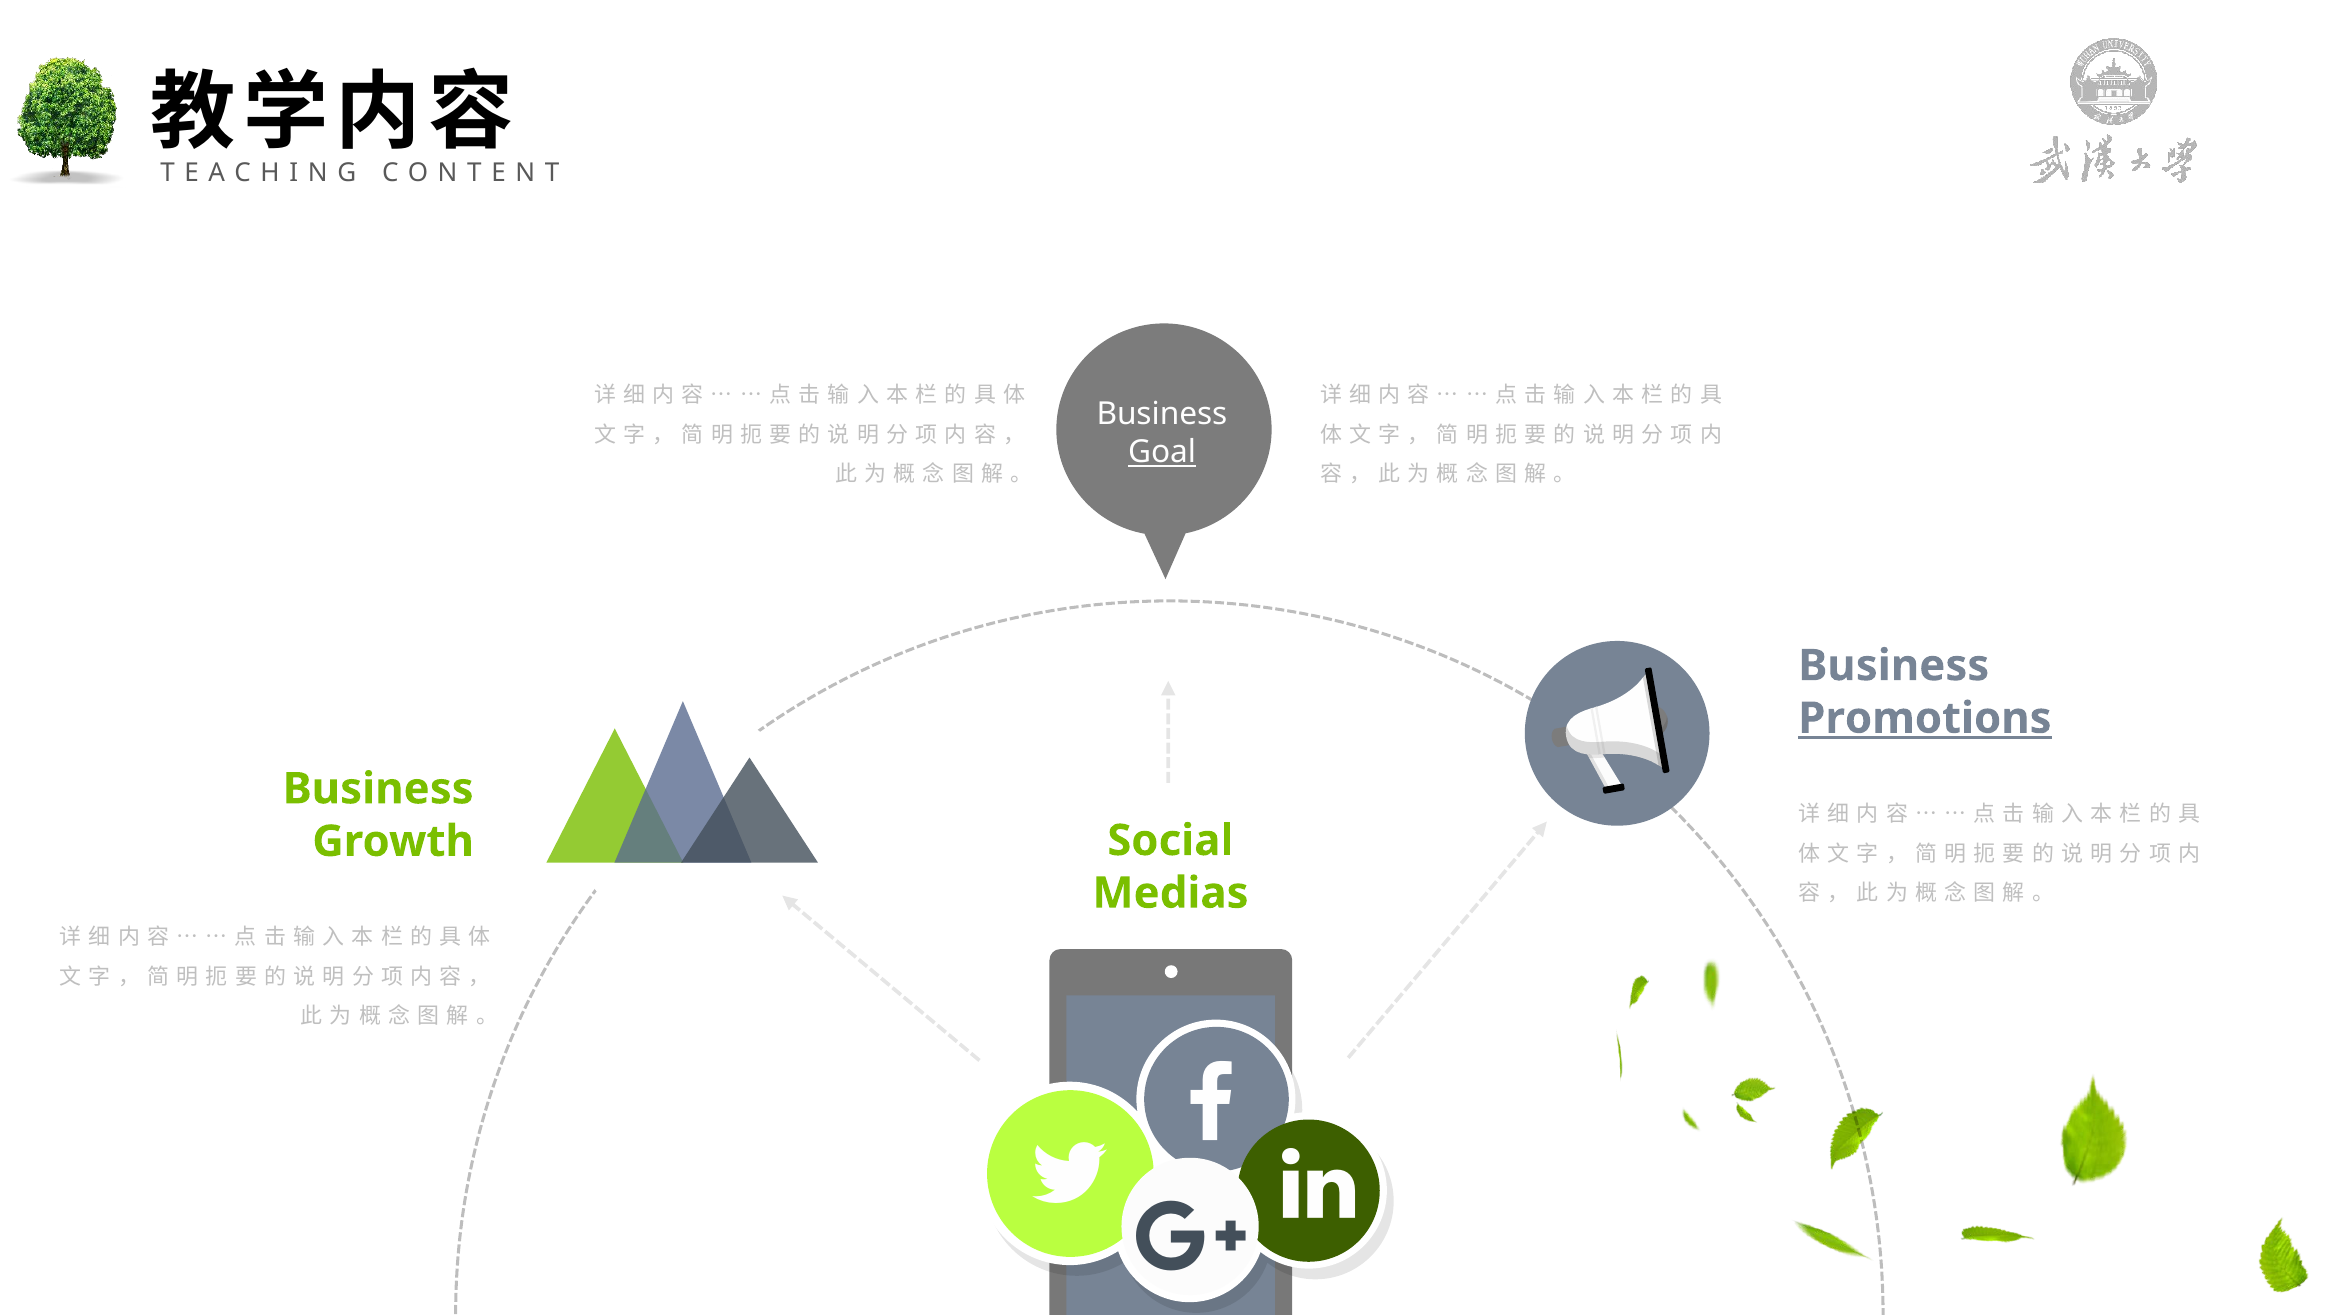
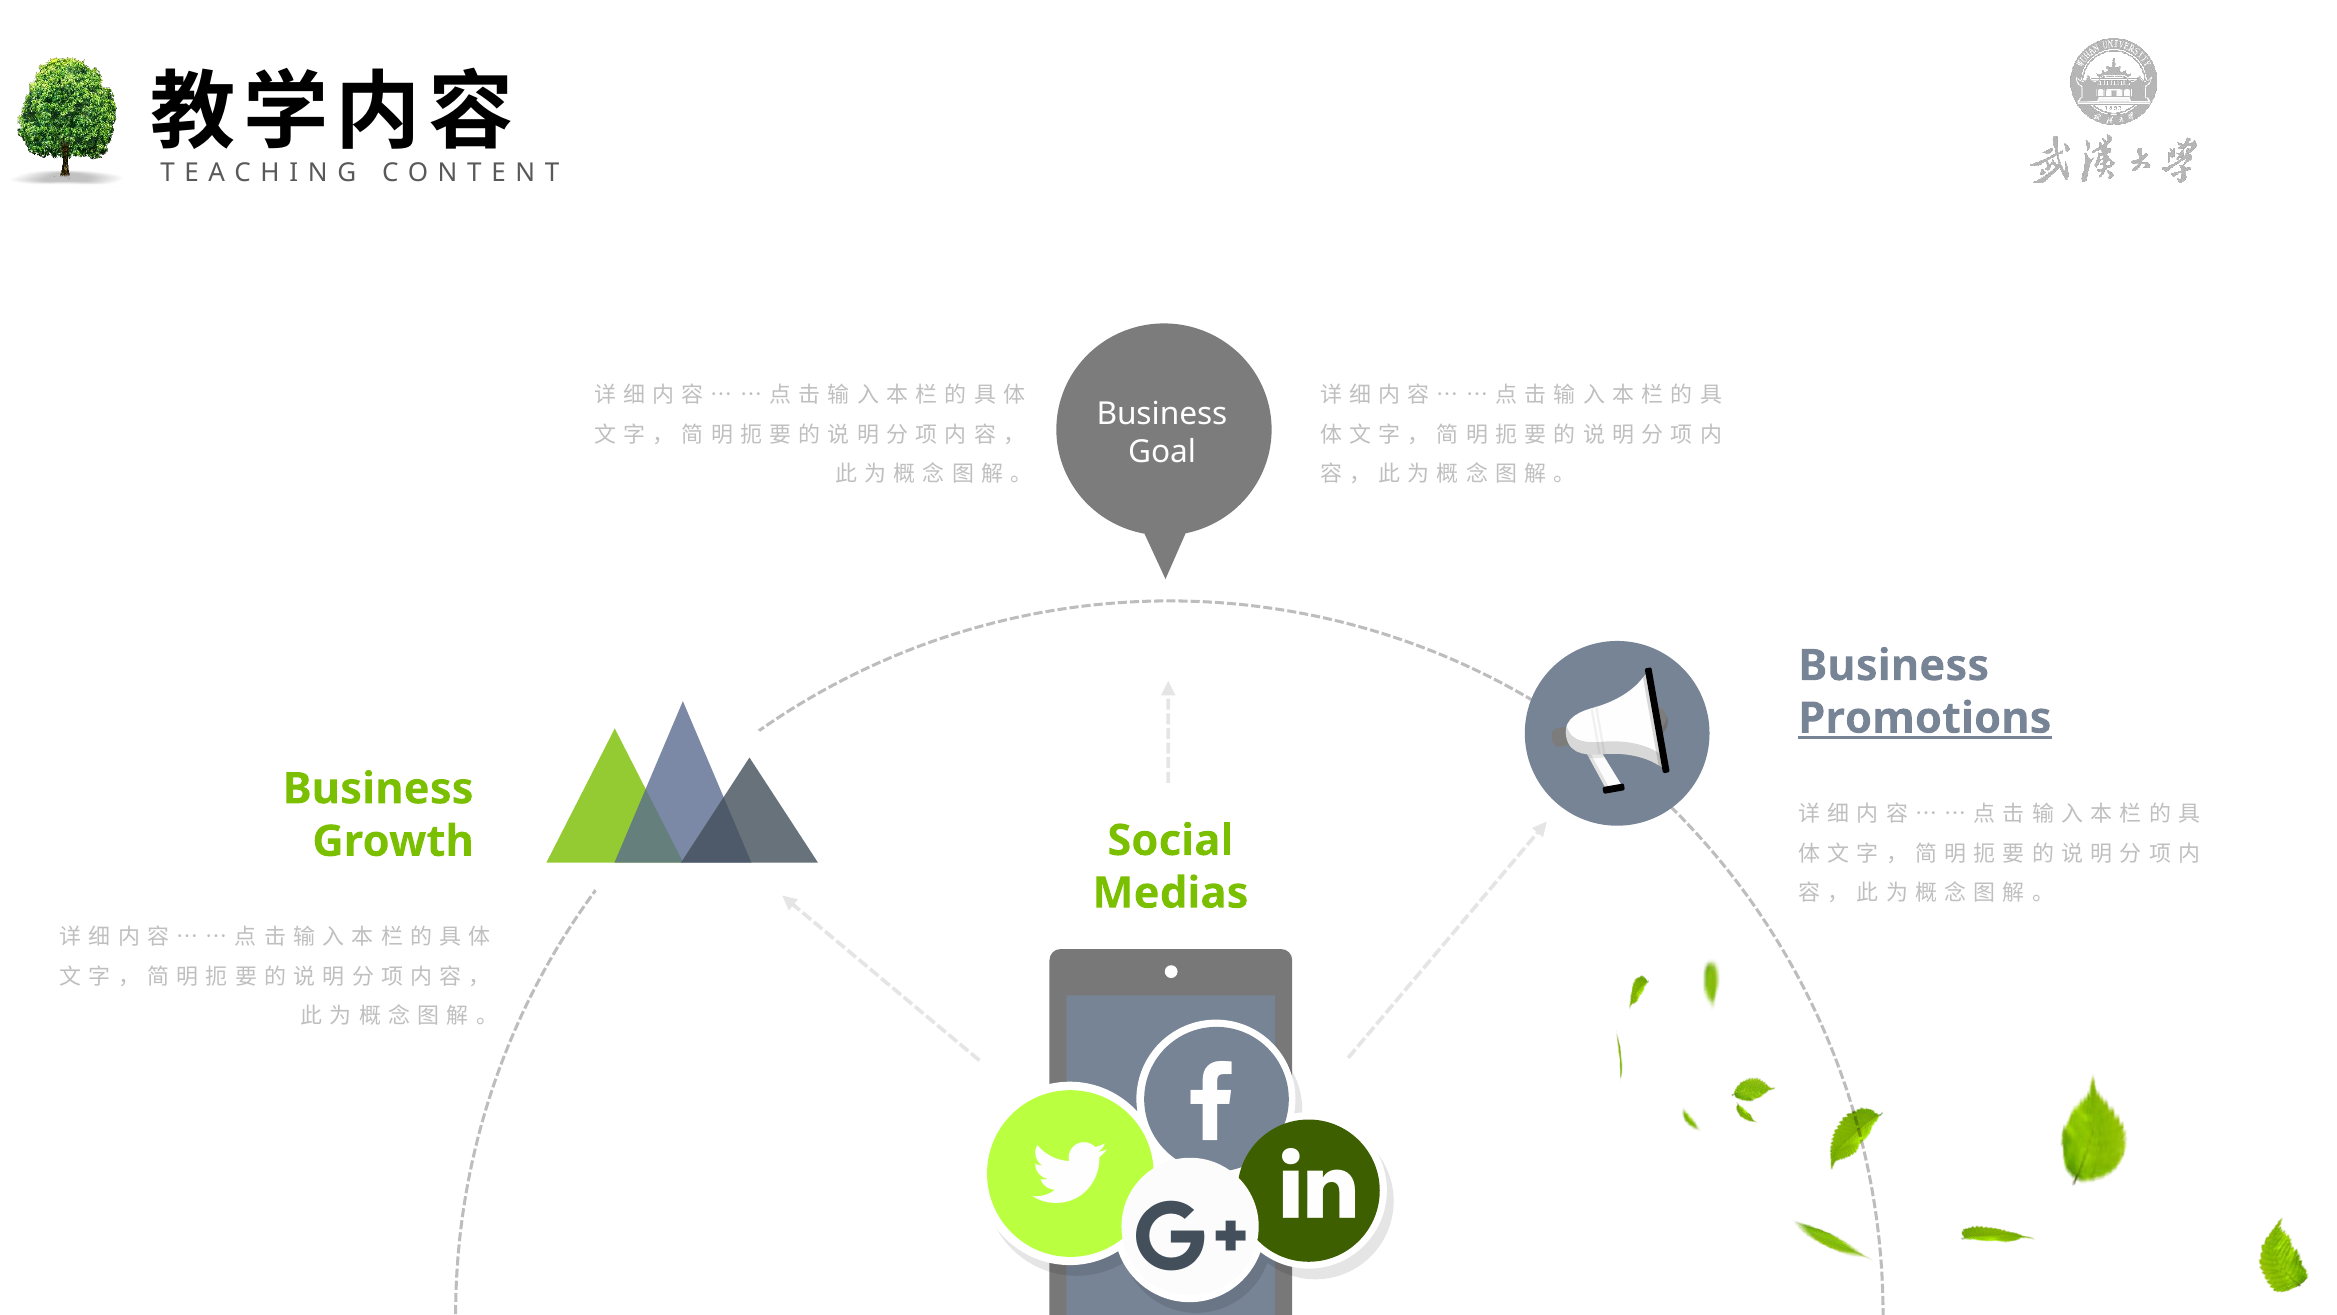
Goal underline: present -> none
